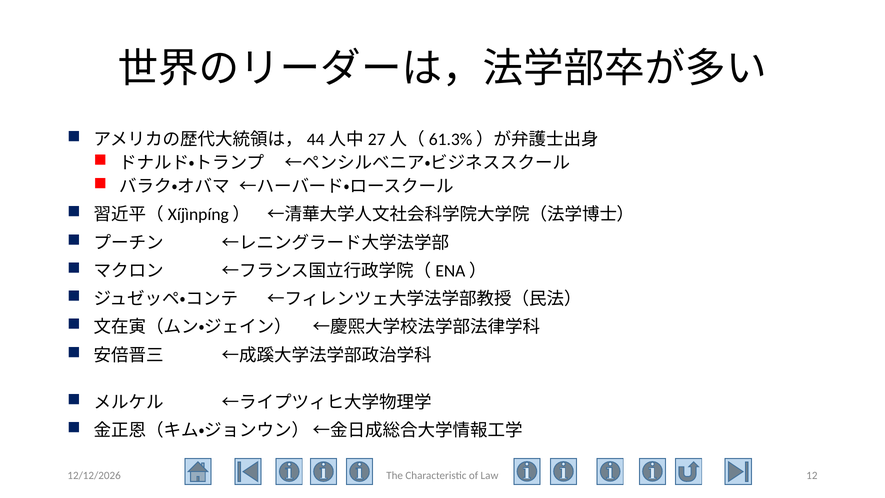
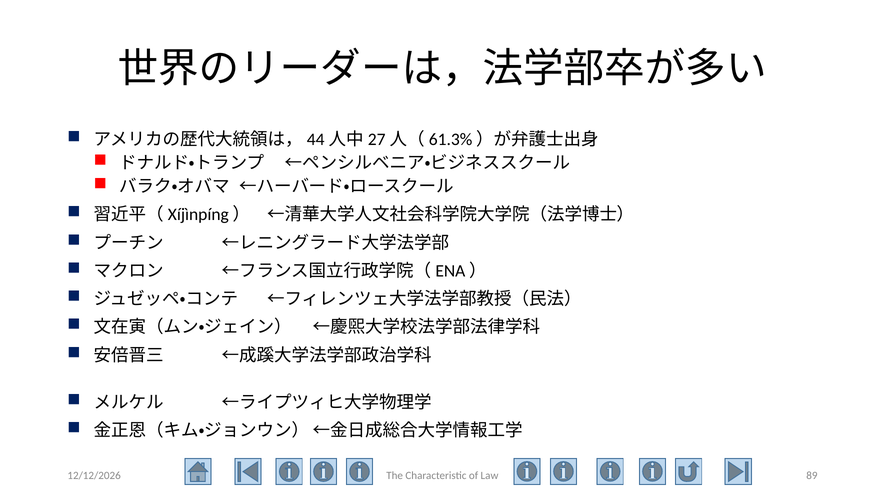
12: 12 -> 89
